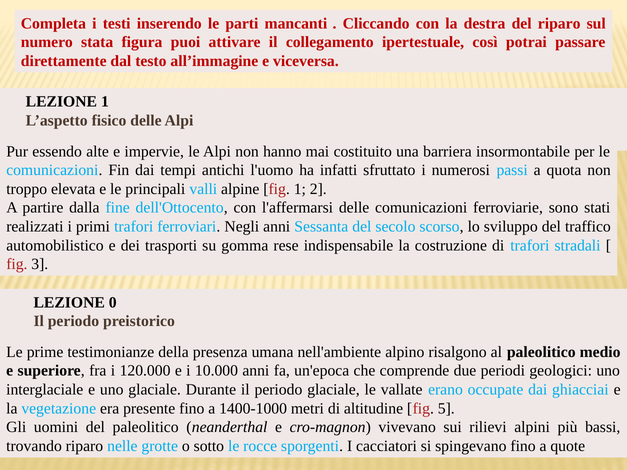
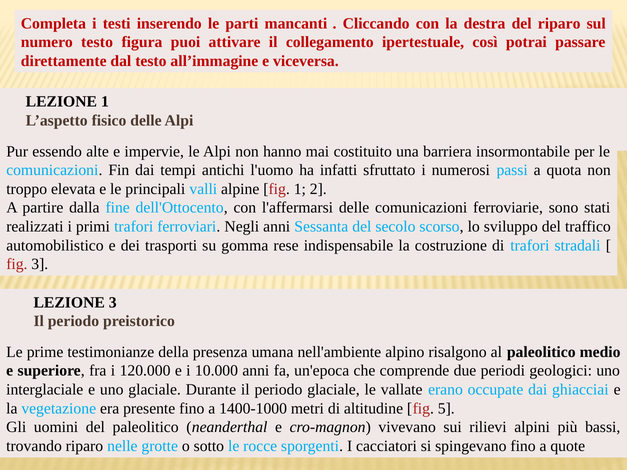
numero stata: stata -> testo
LEZIONE 0: 0 -> 3
